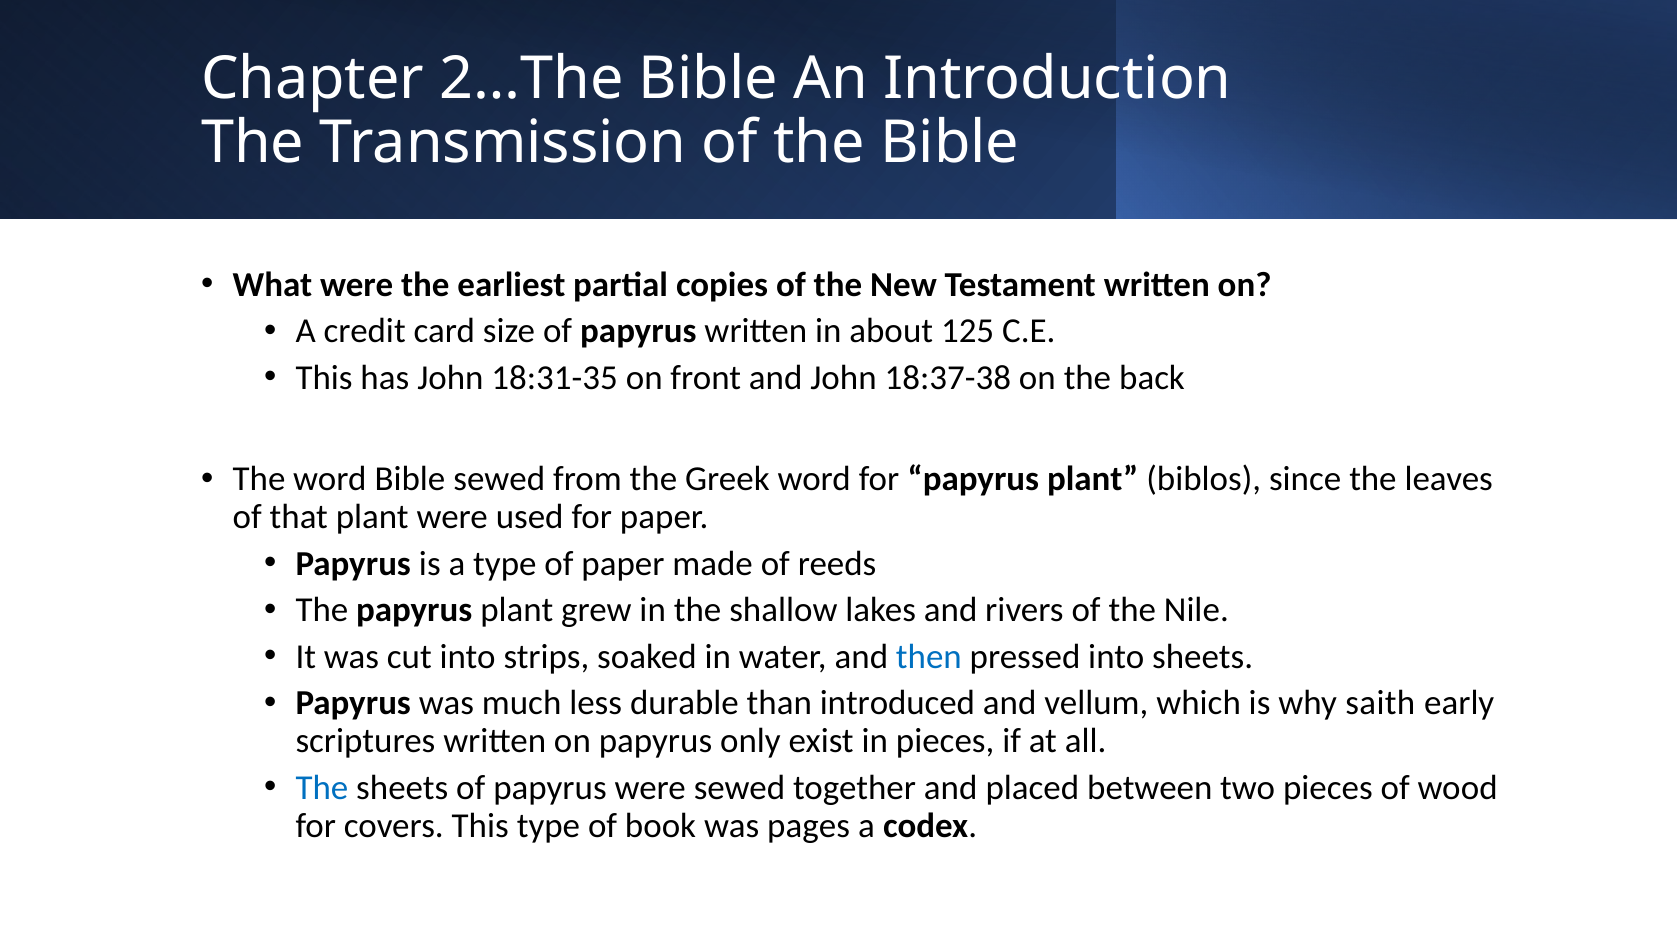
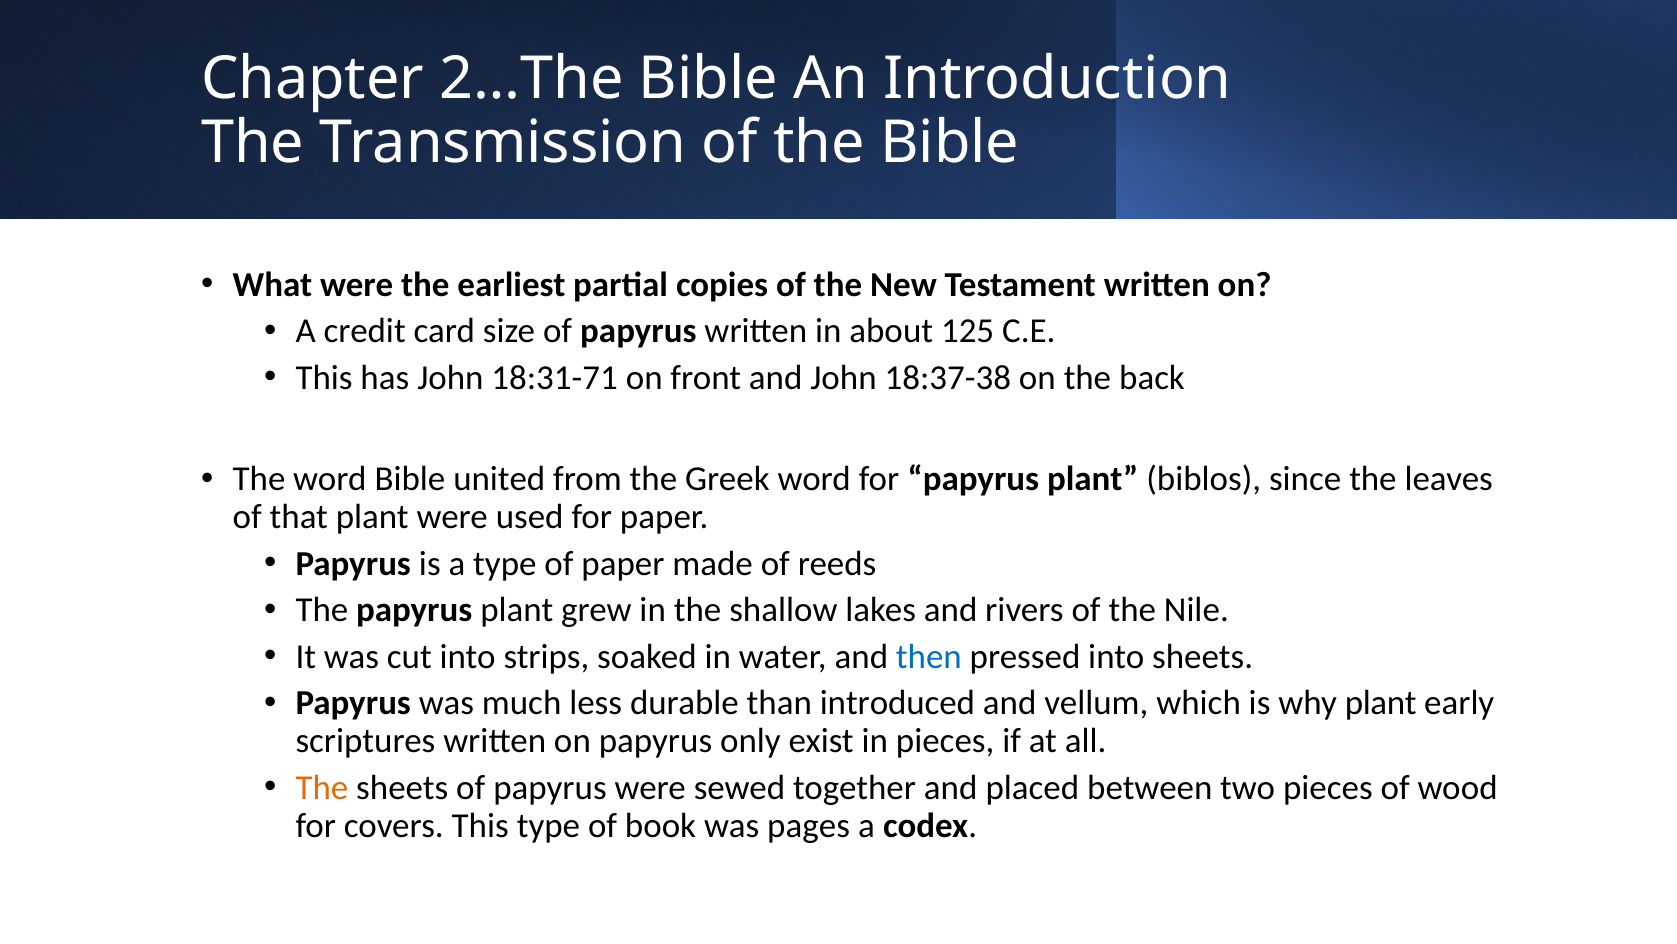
18:31-35: 18:31-35 -> 18:31-71
Bible sewed: sewed -> united
why saith: saith -> plant
The at (322, 787) colour: blue -> orange
